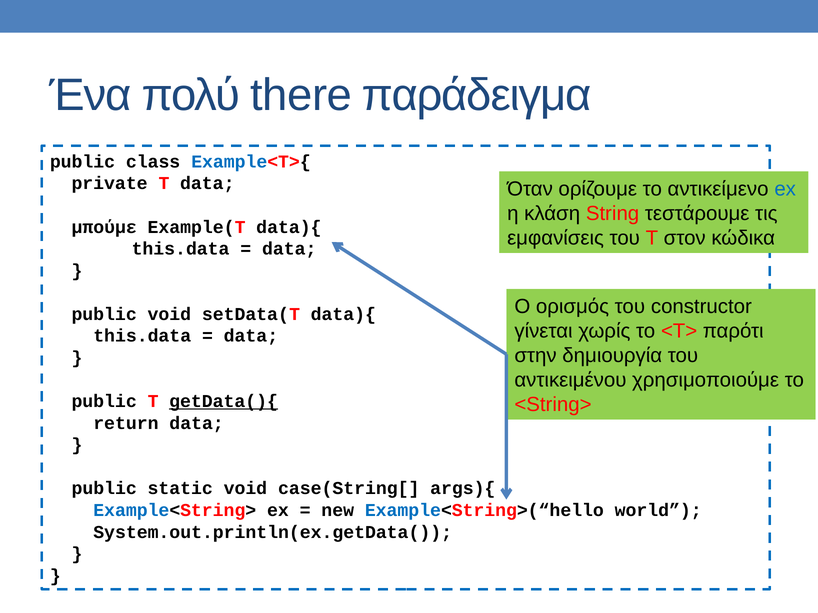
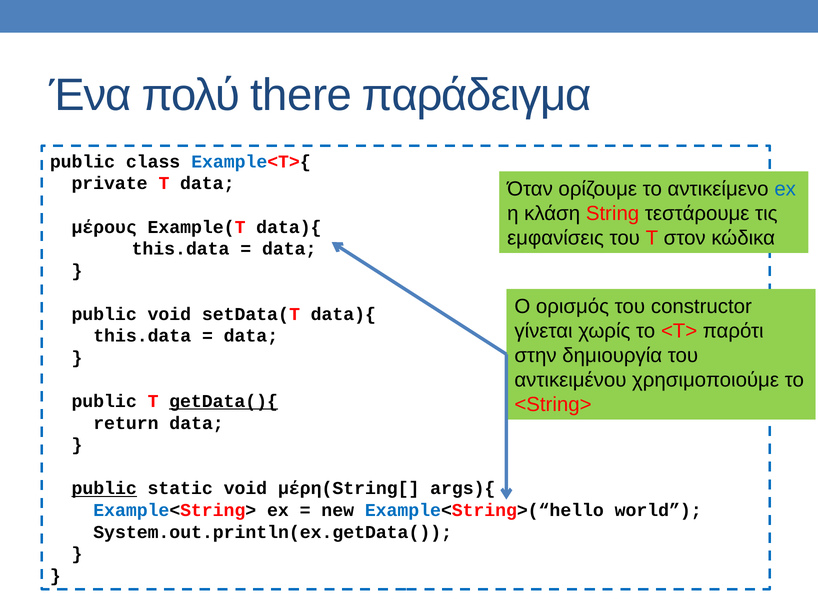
μπούμε: μπούμε -> μέρους
public at (104, 489) underline: none -> present
case(String[: case(String[ -> μέρη(String[
